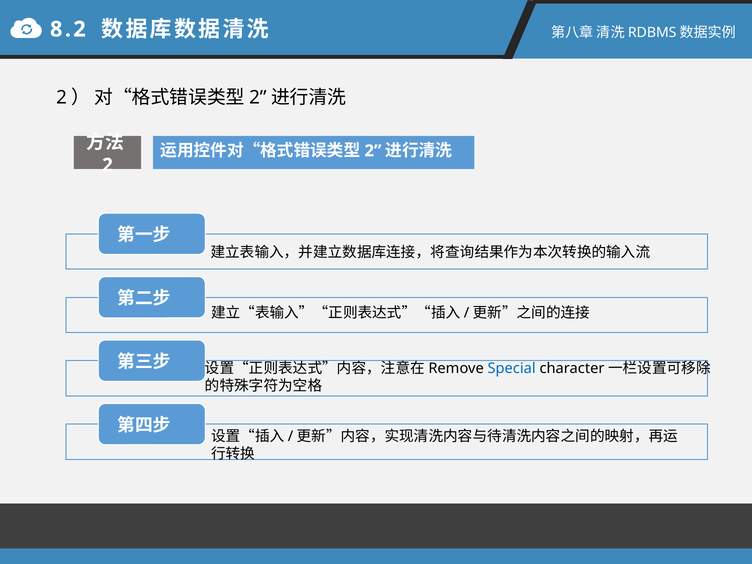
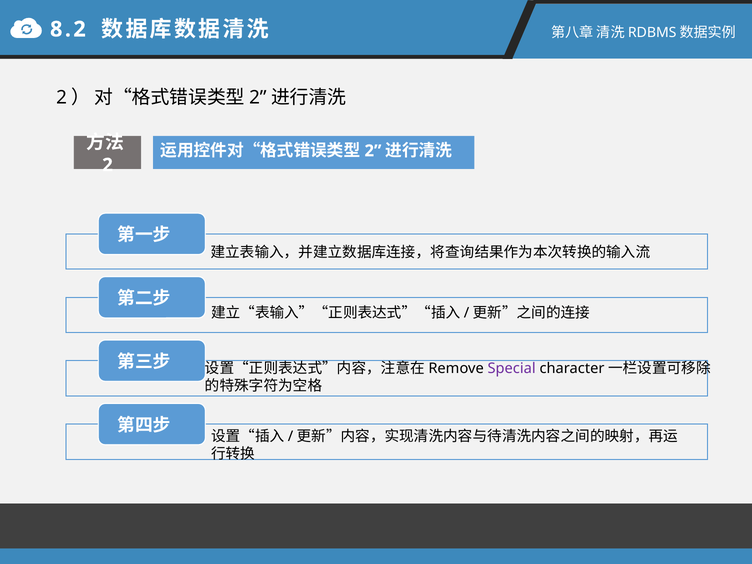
Special colour: blue -> purple
